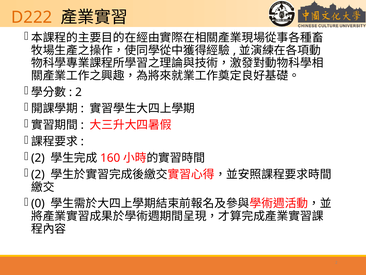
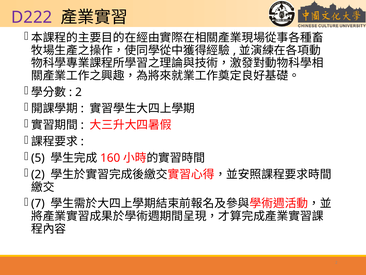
D222 colour: orange -> purple
2 at (38, 158): 2 -> 5
0: 0 -> 7
